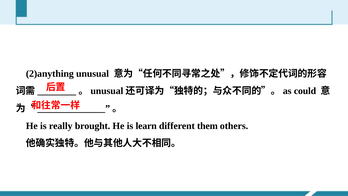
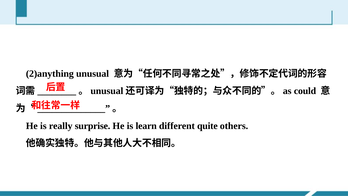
brought: brought -> surprise
them: them -> quite
